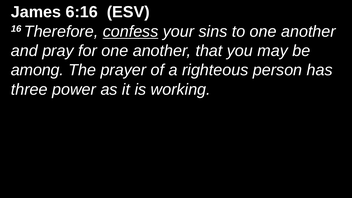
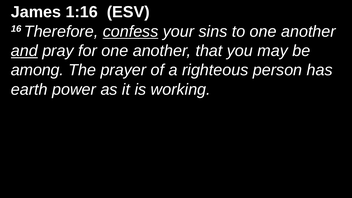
6:16: 6:16 -> 1:16
and underline: none -> present
three: three -> earth
